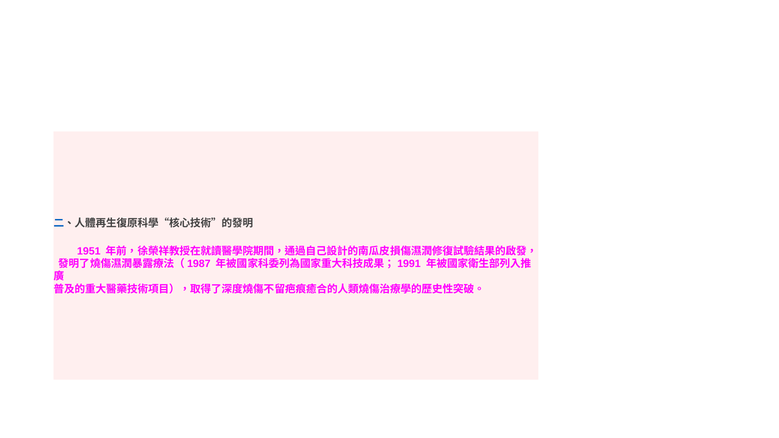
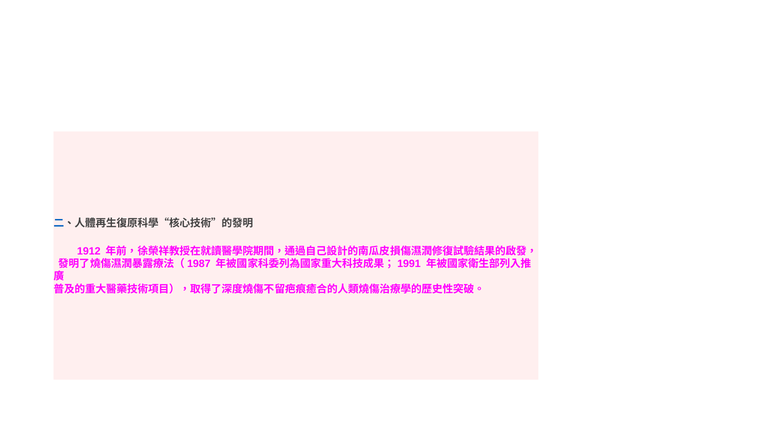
1951: 1951 -> 1912
